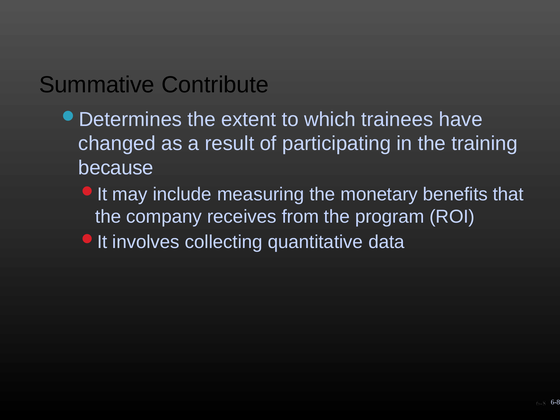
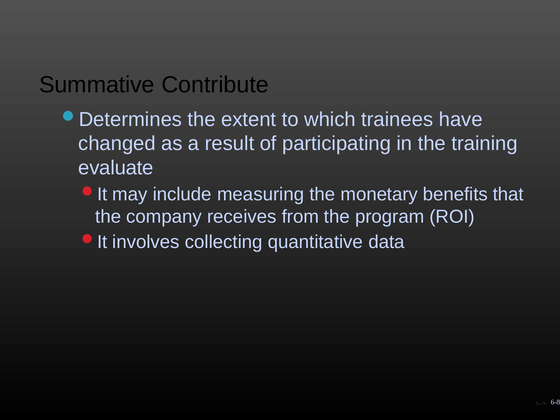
because: because -> evaluate
